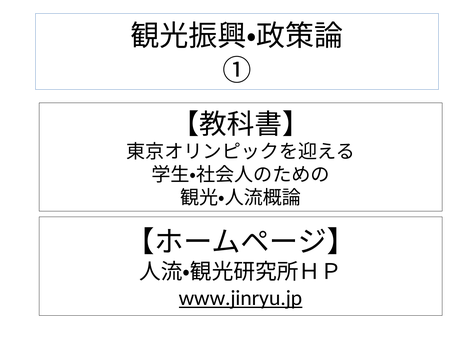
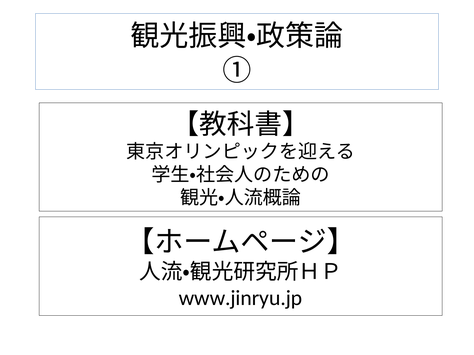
www.jinryu.jp underline: present -> none
